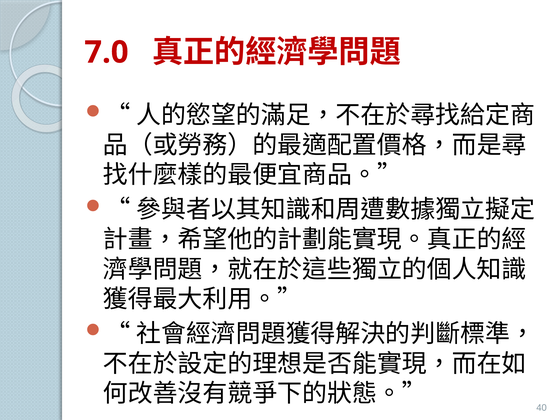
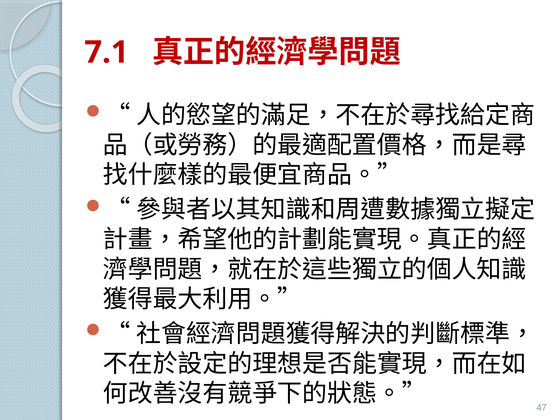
7.0: 7.0 -> 7.1
40: 40 -> 47
